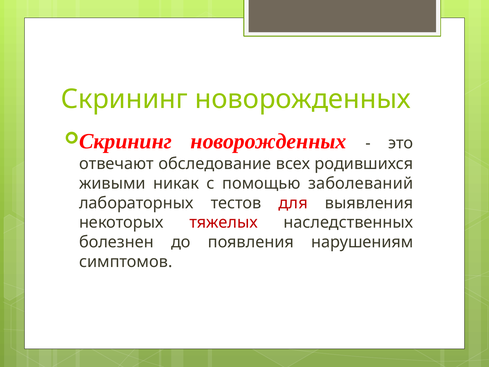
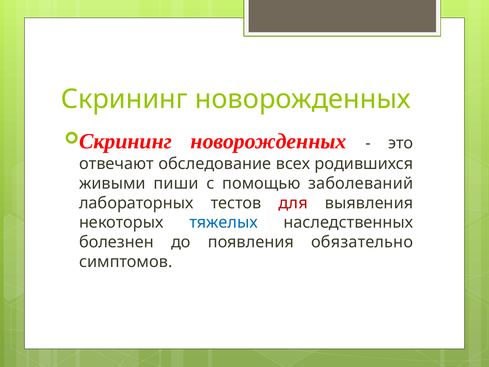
никак: никак -> пиши
тяжелых colour: red -> blue
нарушениям: нарушениям -> обязательно
